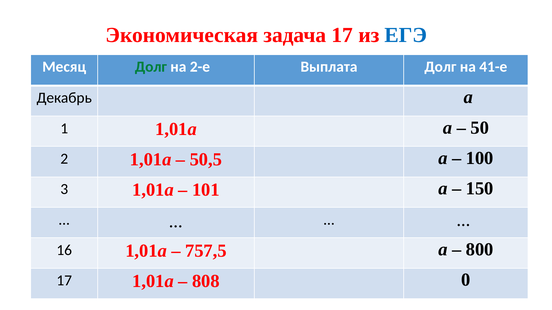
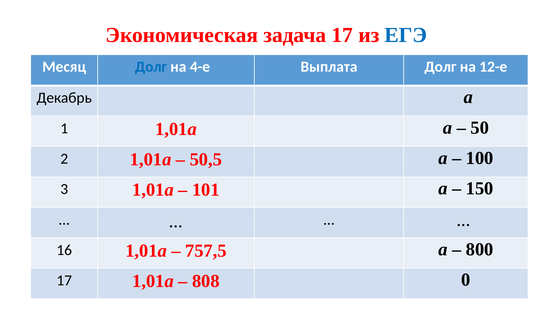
Долг at (151, 67) colour: green -> blue
2-е: 2-е -> 4-е
41-е: 41-е -> 12-е
